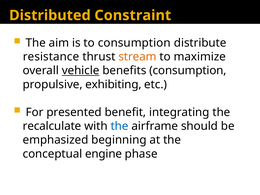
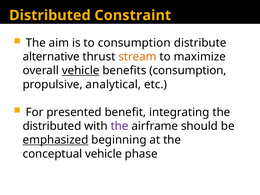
resistance: resistance -> alternative
exhibiting: exhibiting -> analytical
recalculate at (52, 126): recalculate -> distributed
the at (120, 126) colour: blue -> purple
emphasized underline: none -> present
conceptual engine: engine -> vehicle
